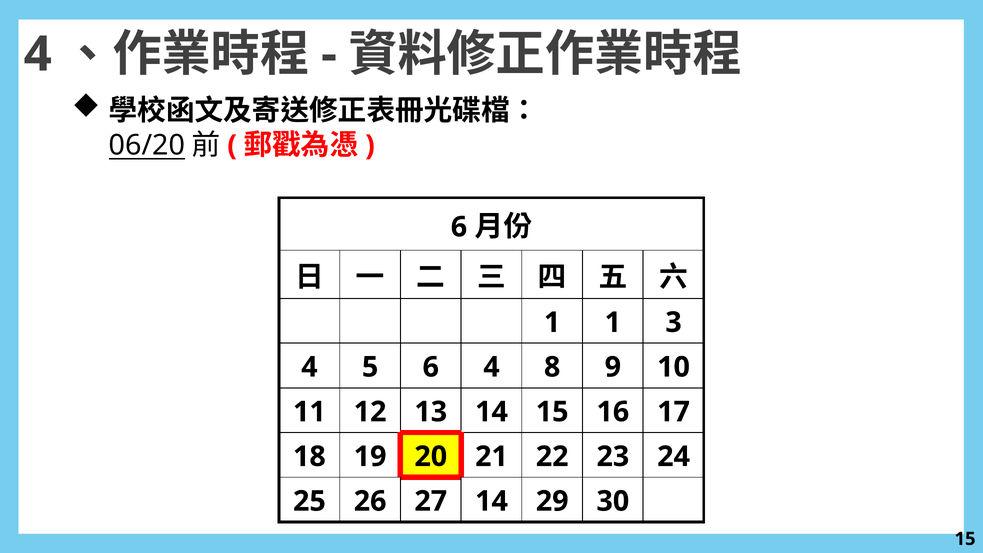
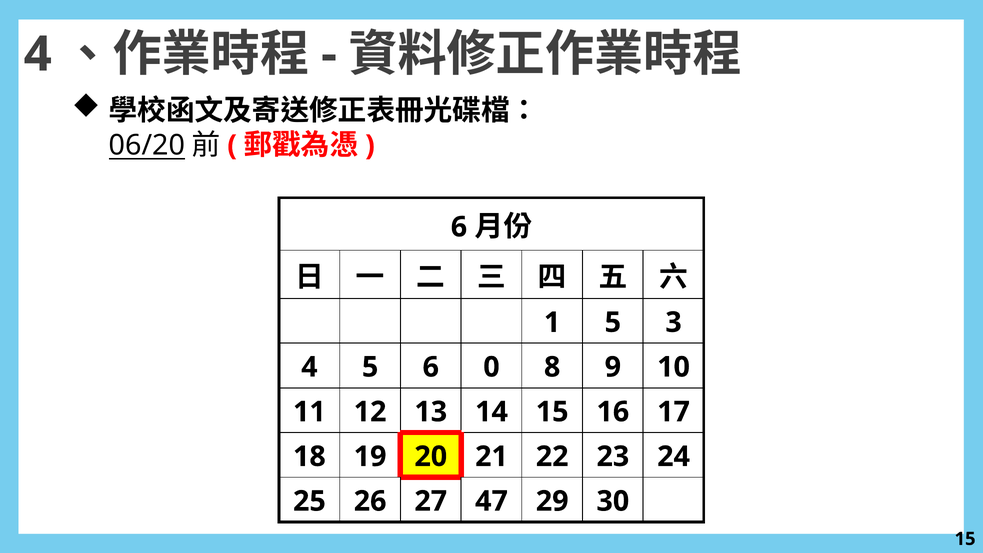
1 1: 1 -> 5
6 4: 4 -> 0
27 14: 14 -> 47
